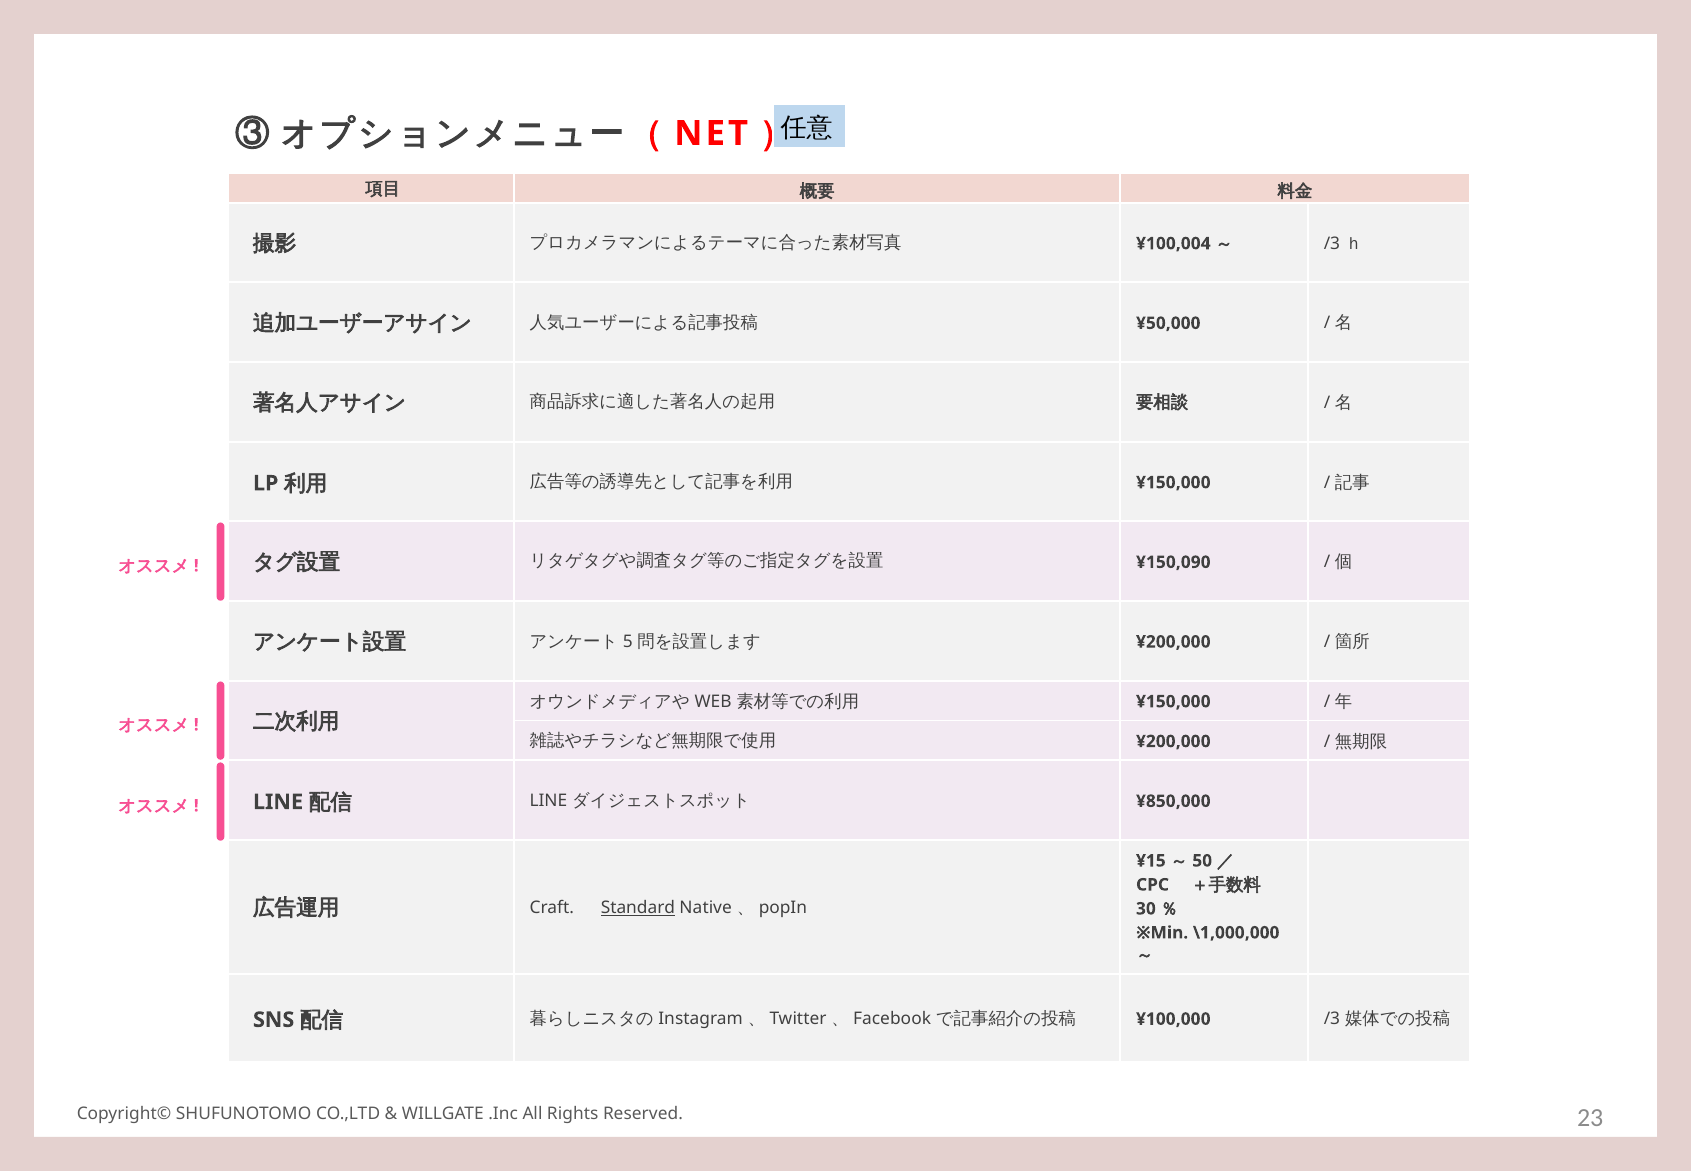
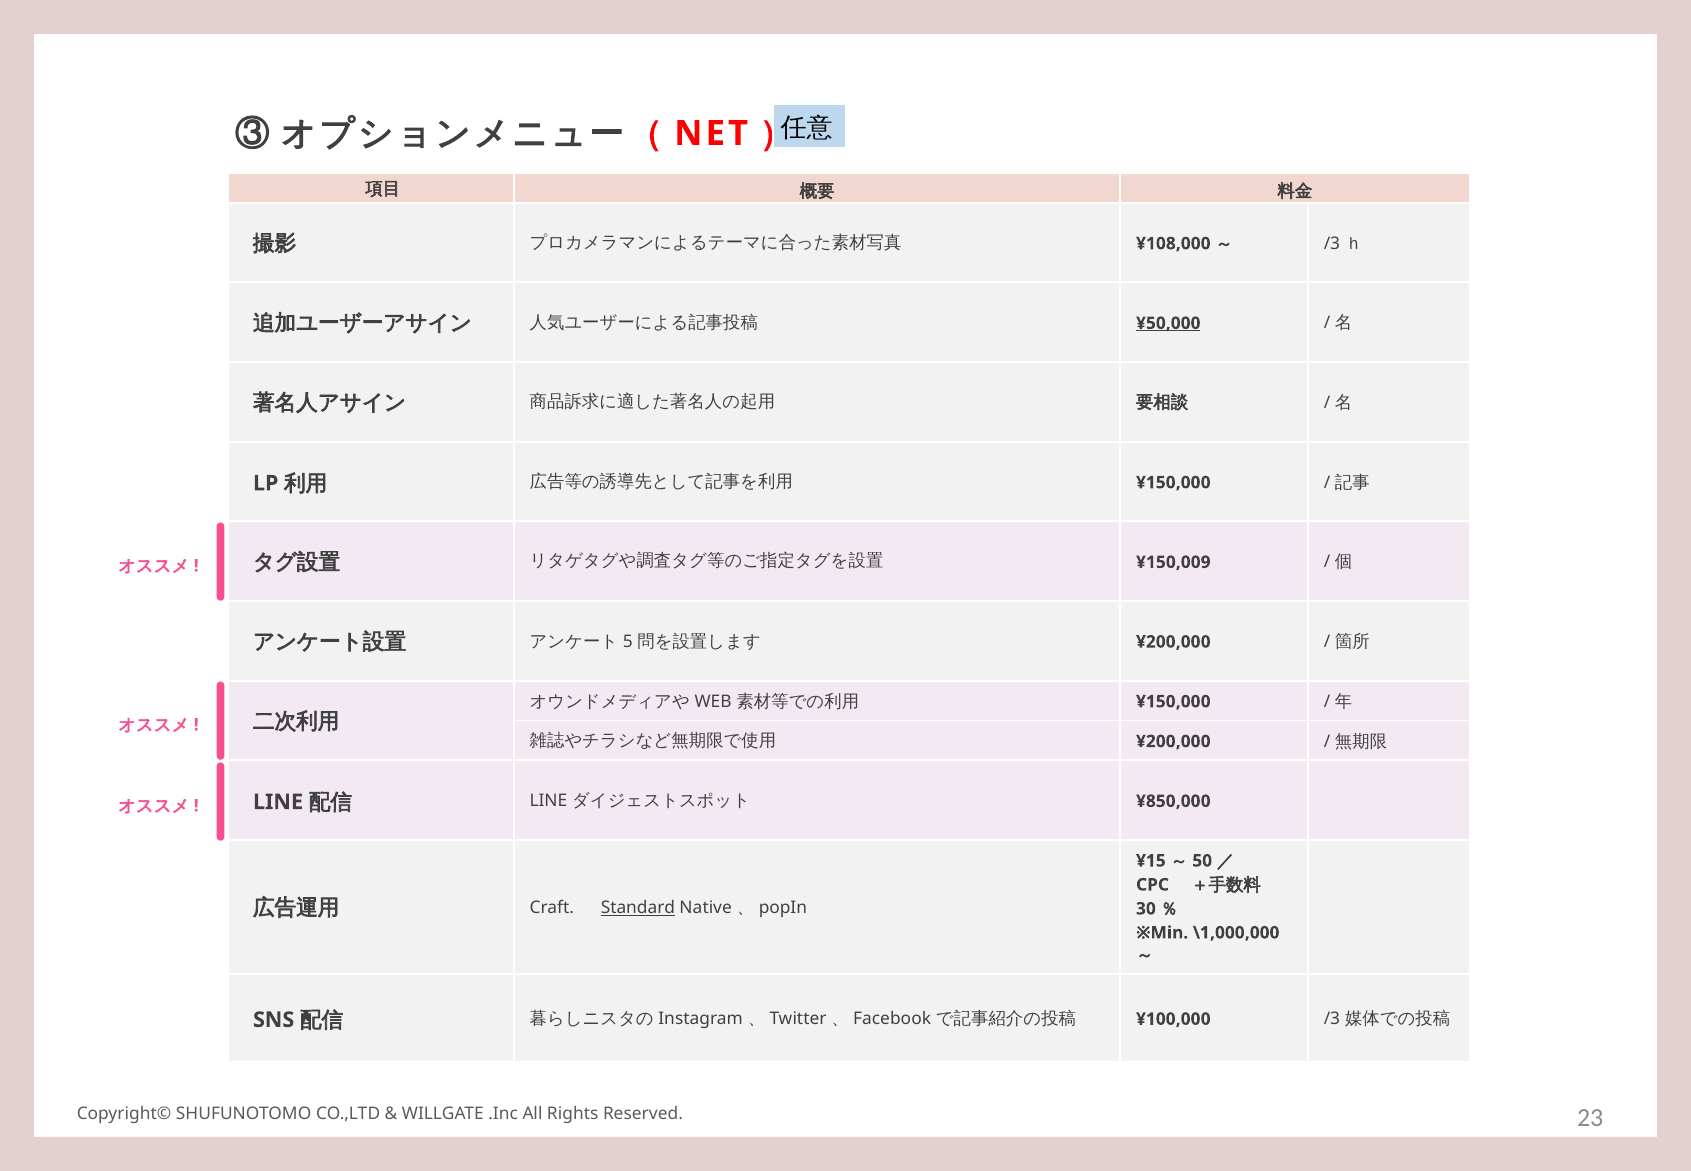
¥100,004: ¥100,004 -> ¥108,000
¥50,000 underline: none -> present
¥150,090: ¥150,090 -> ¥150,009
